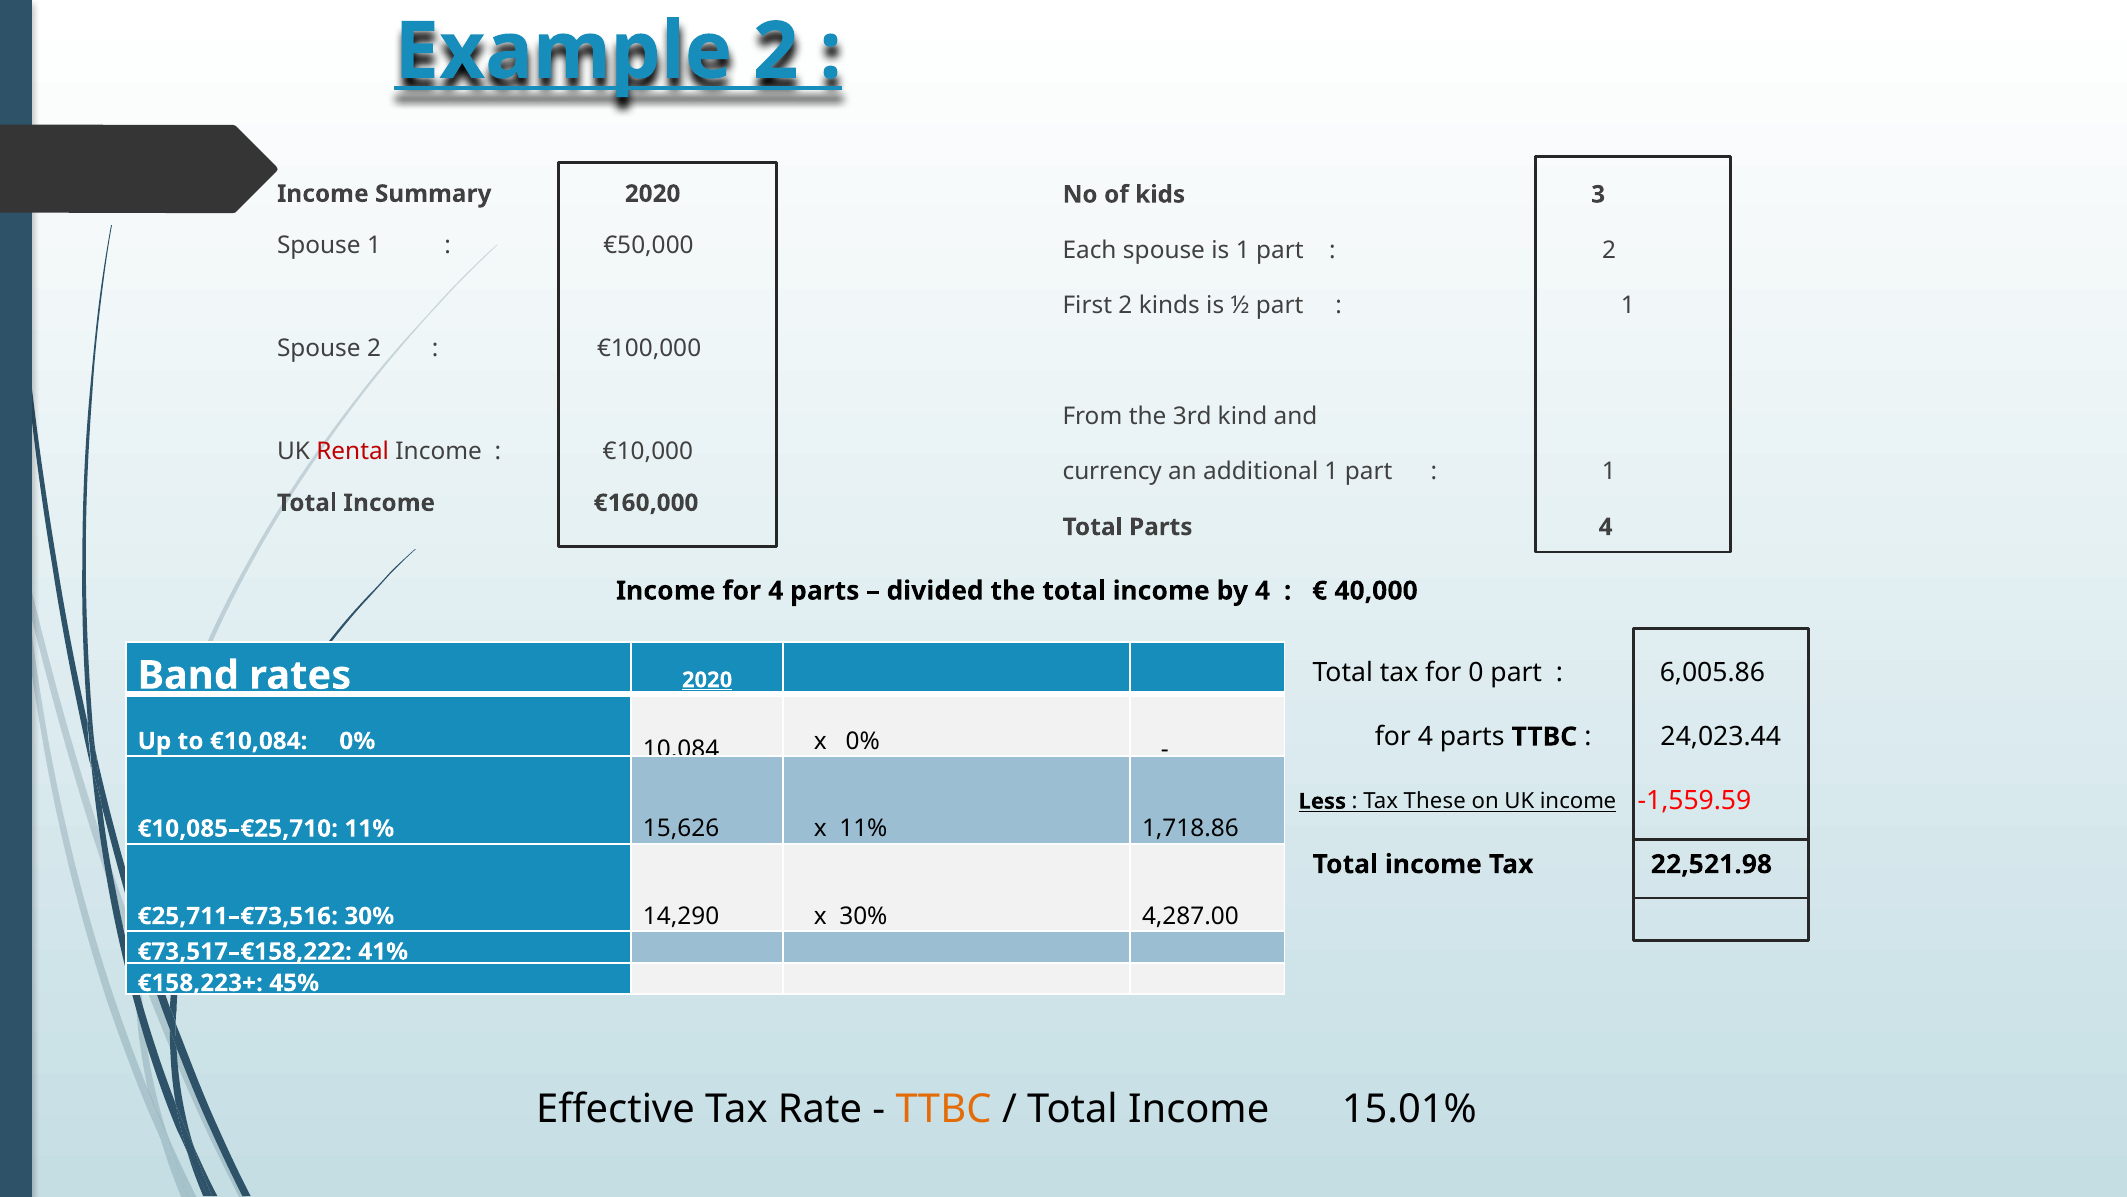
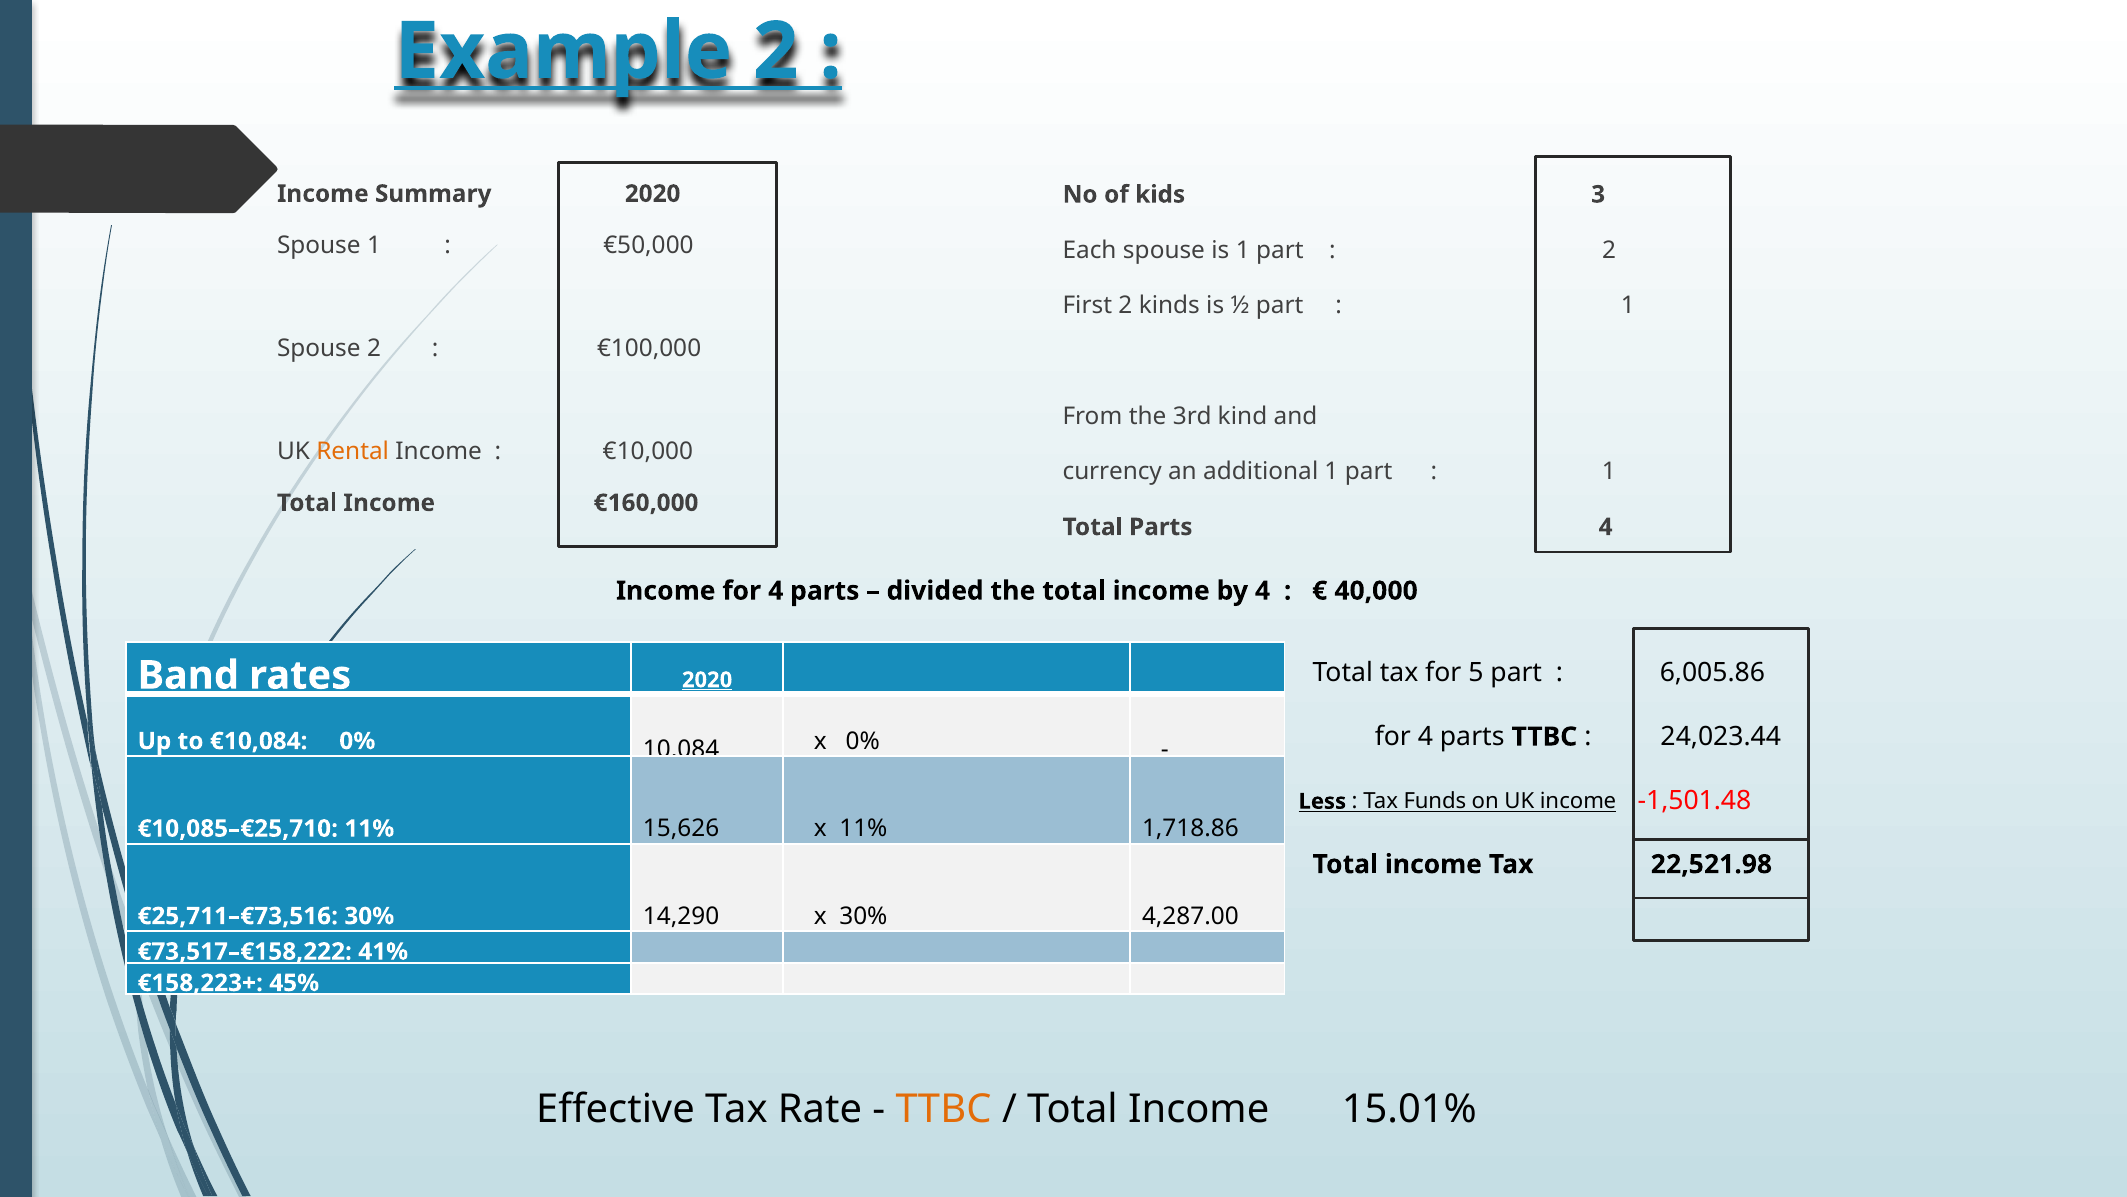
Rental colour: red -> orange
0: 0 -> 5
-1,559.59: -1,559.59 -> -1,501.48
These: These -> Funds
